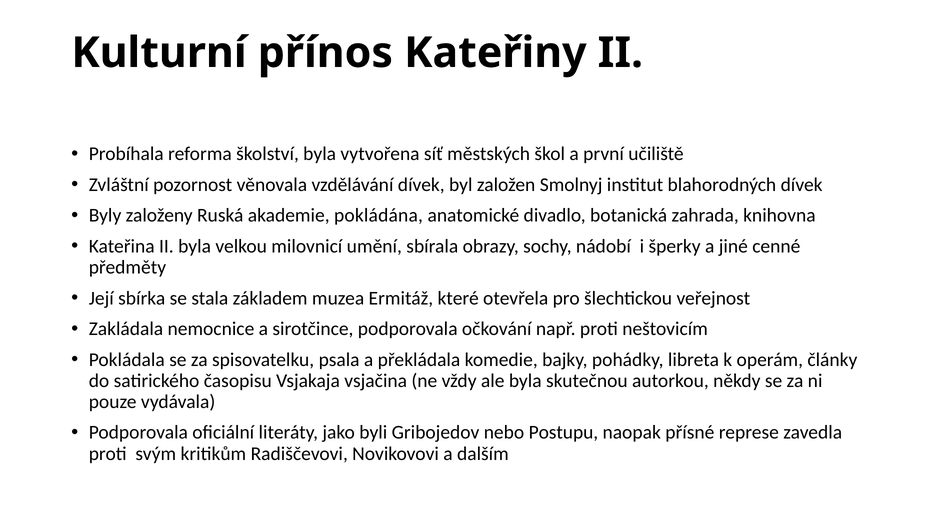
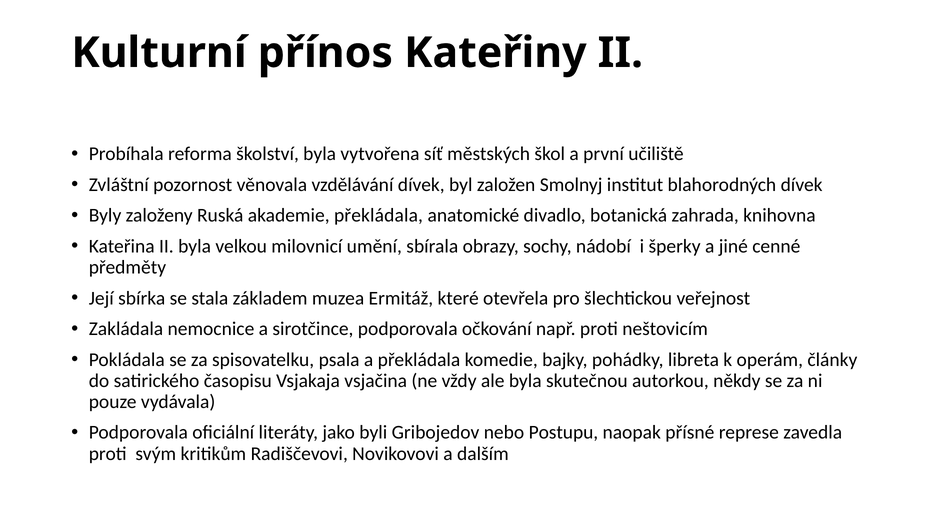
akademie pokládána: pokládána -> překládala
